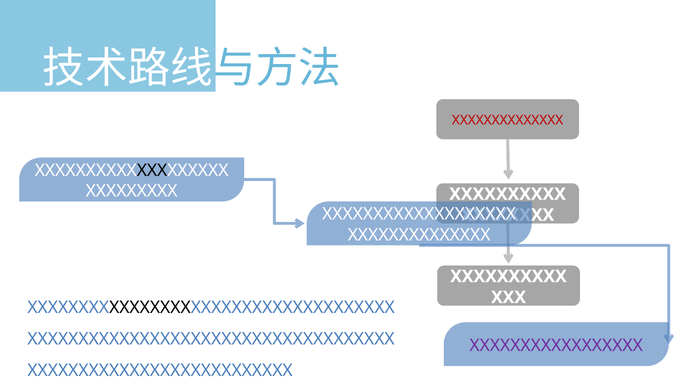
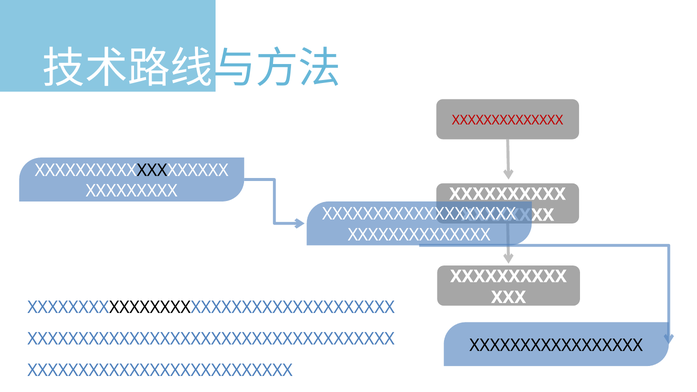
XXXXXXXXXXXXXXXXX colour: purple -> black
